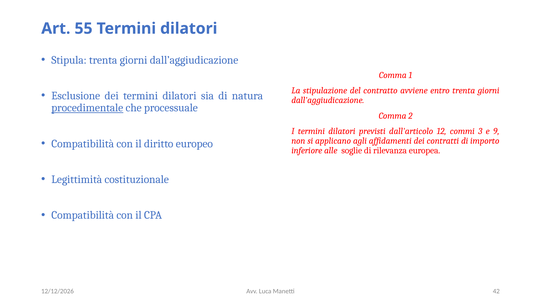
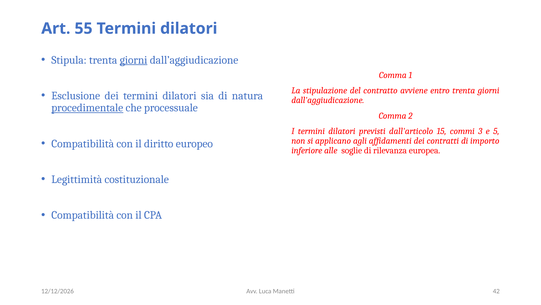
giorni at (134, 60) underline: none -> present
12: 12 -> 15
9: 9 -> 5
